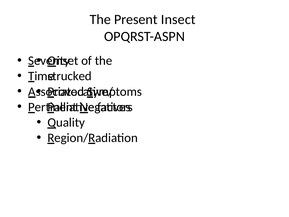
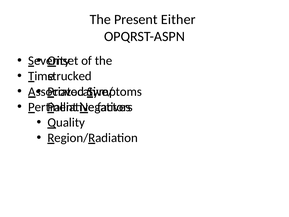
Insect: Insect -> Either
